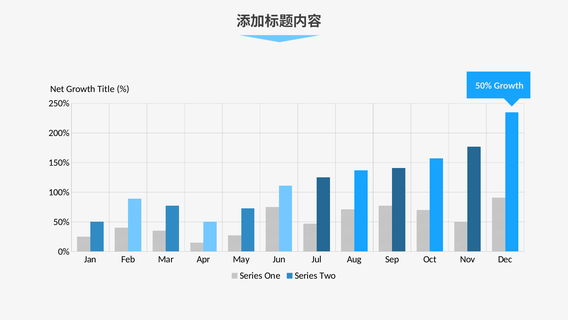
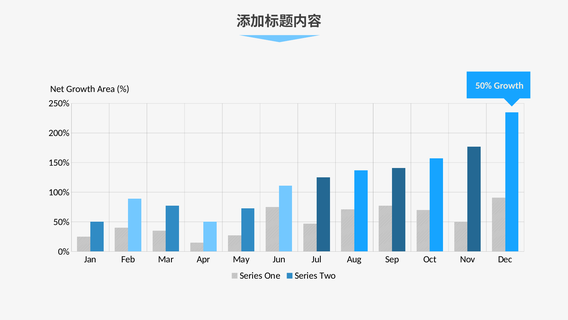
Title: Title -> Area
